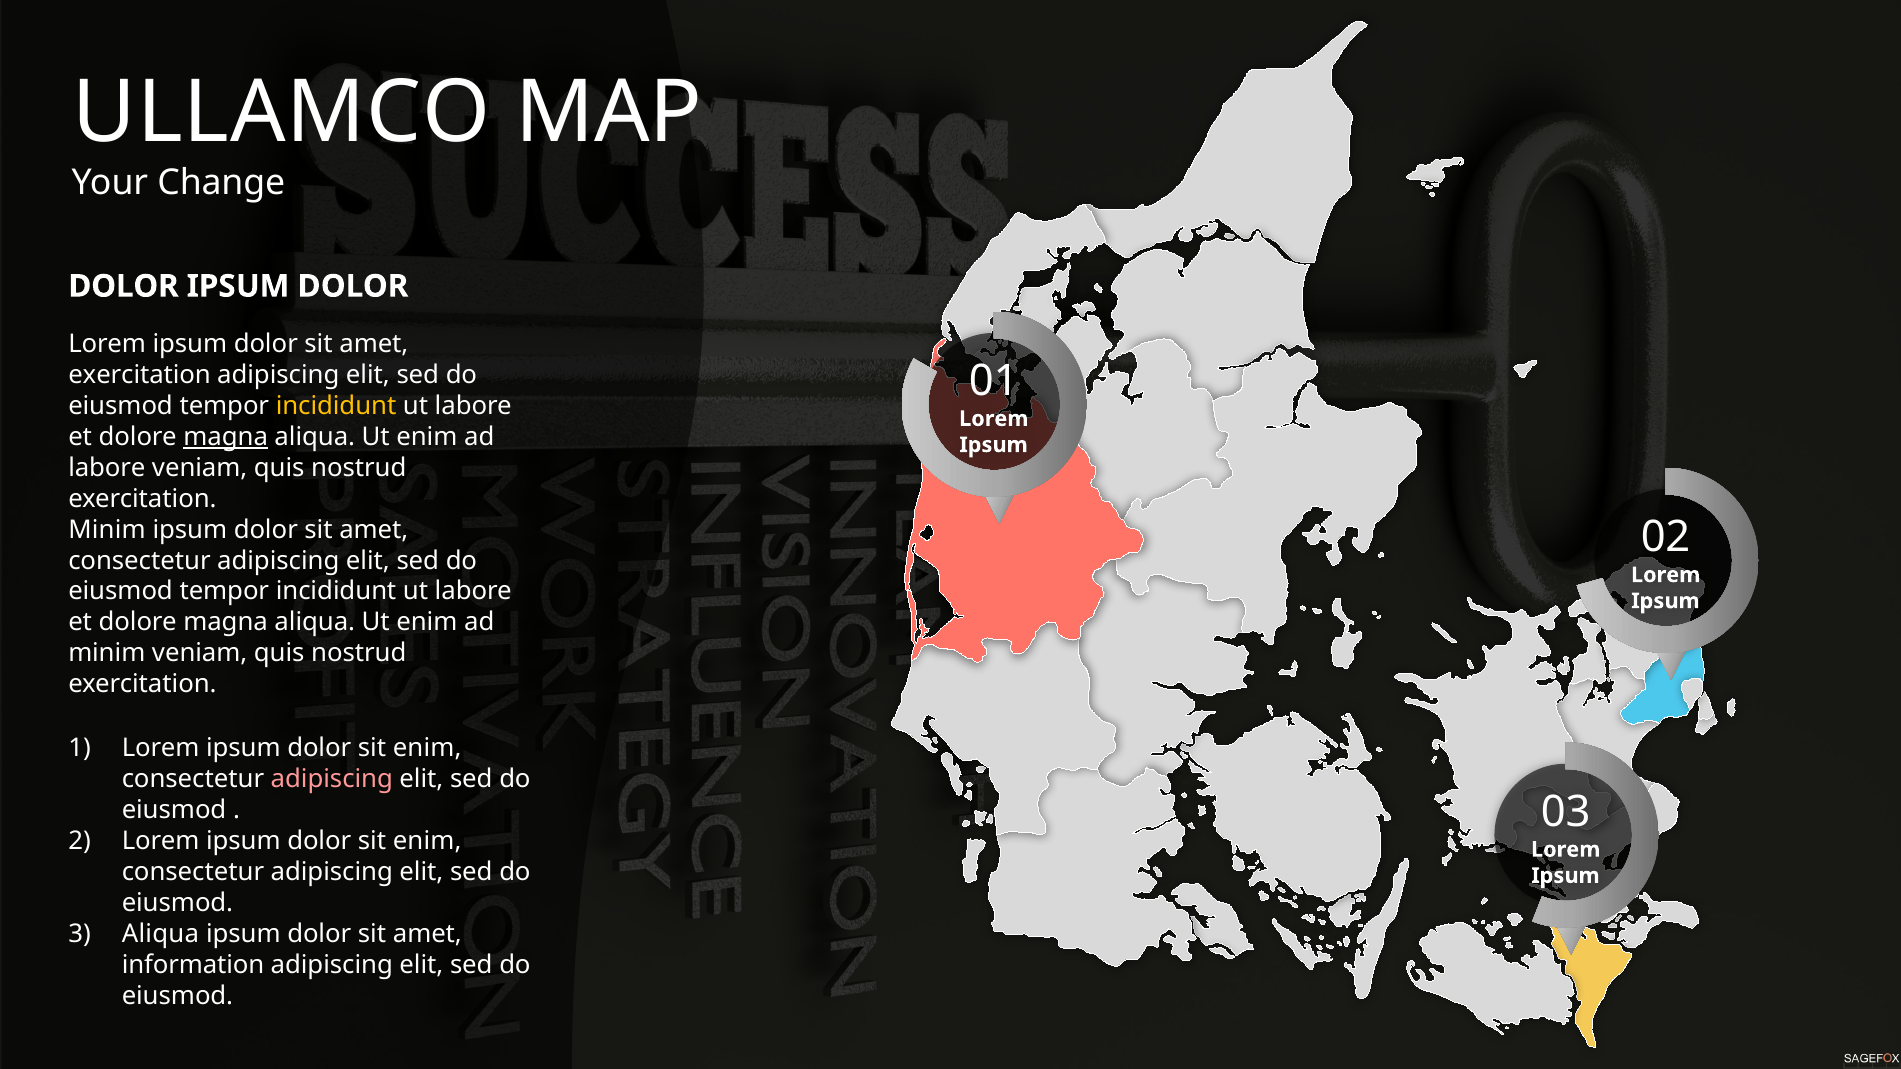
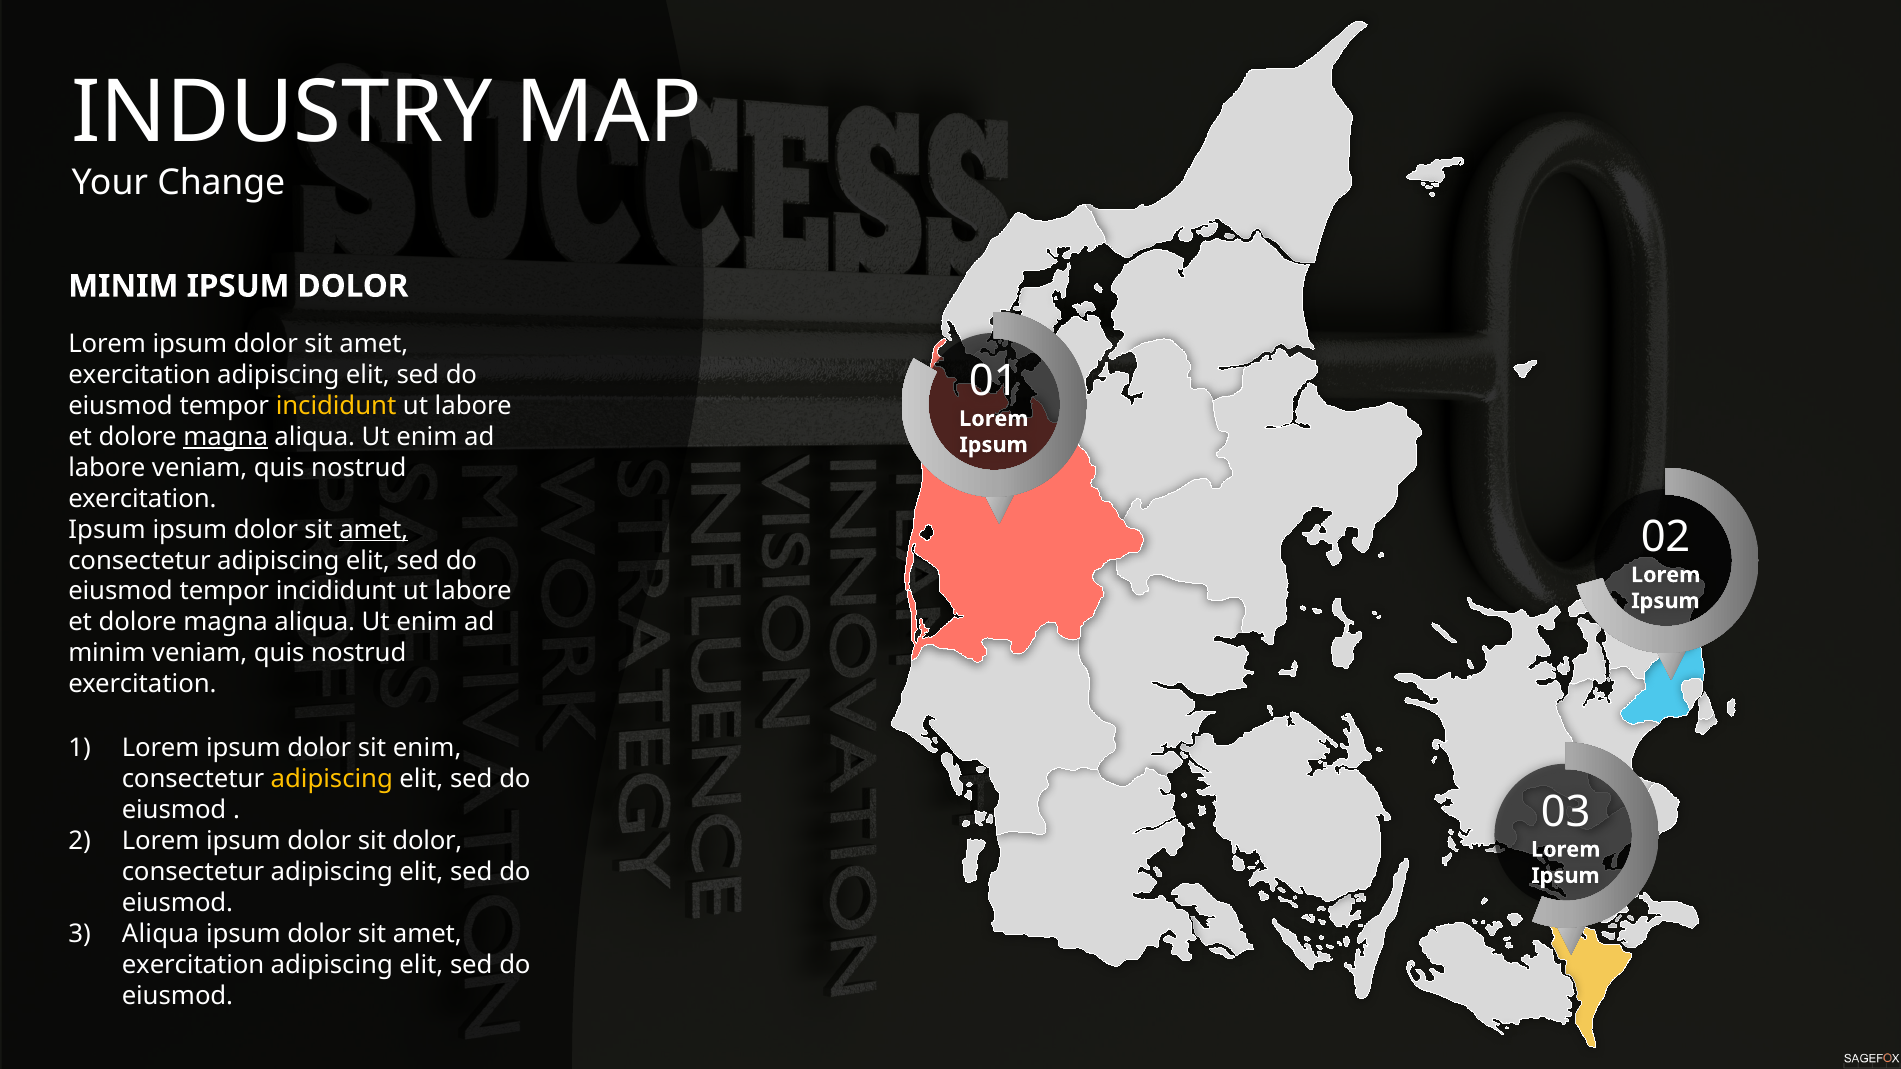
ULLAMCO: ULLAMCO -> INDUSTRY
DOLOR at (124, 286): DOLOR -> MINIM
Minim at (107, 530): Minim -> Ipsum
amet at (374, 530) underline: none -> present
adipiscing at (332, 780) colour: pink -> yellow
enim at (427, 841): enim -> dolor
information at (193, 965): information -> exercitation
